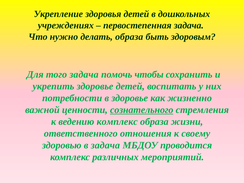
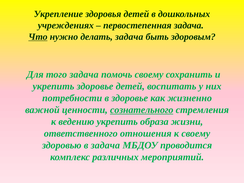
Что underline: none -> present
делать образа: образа -> задача
помочь чтобы: чтобы -> своему
ведению комплекс: комплекс -> укрепить
